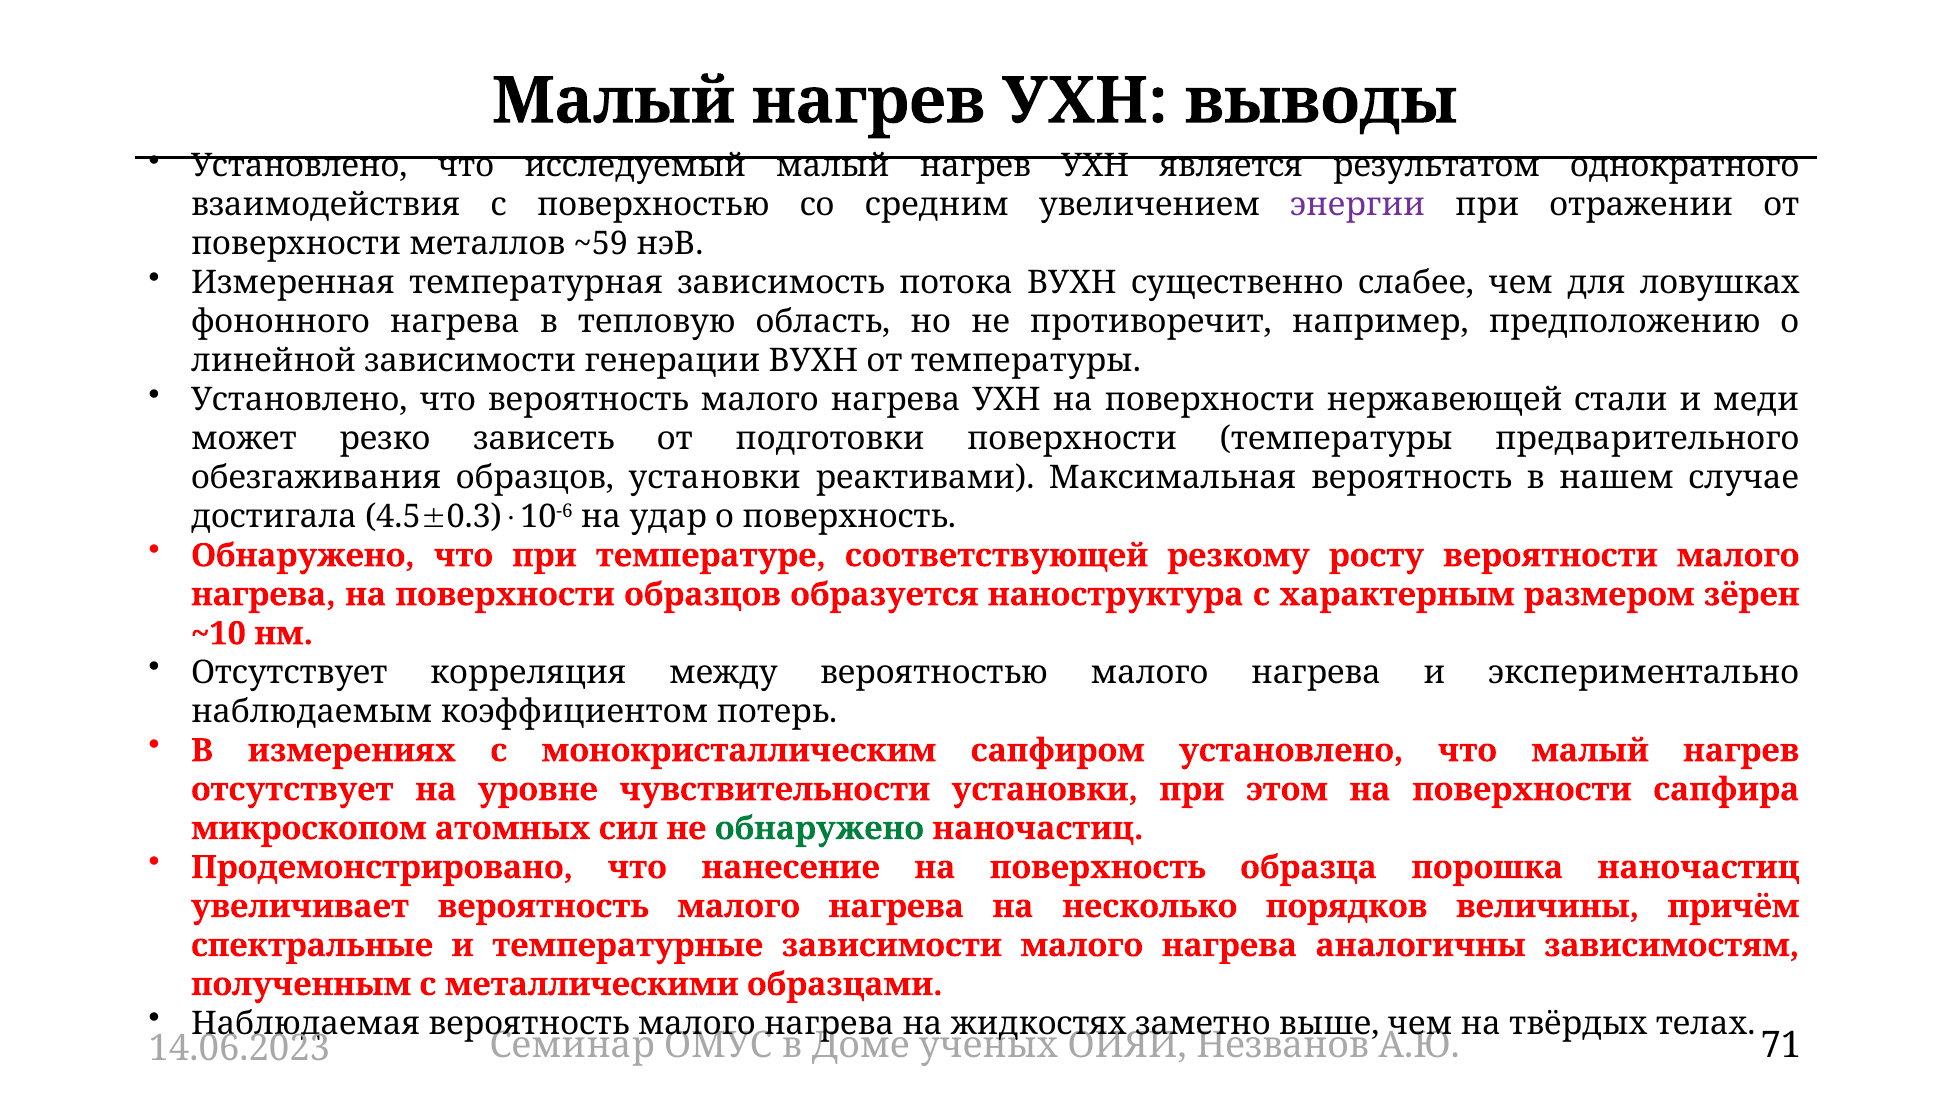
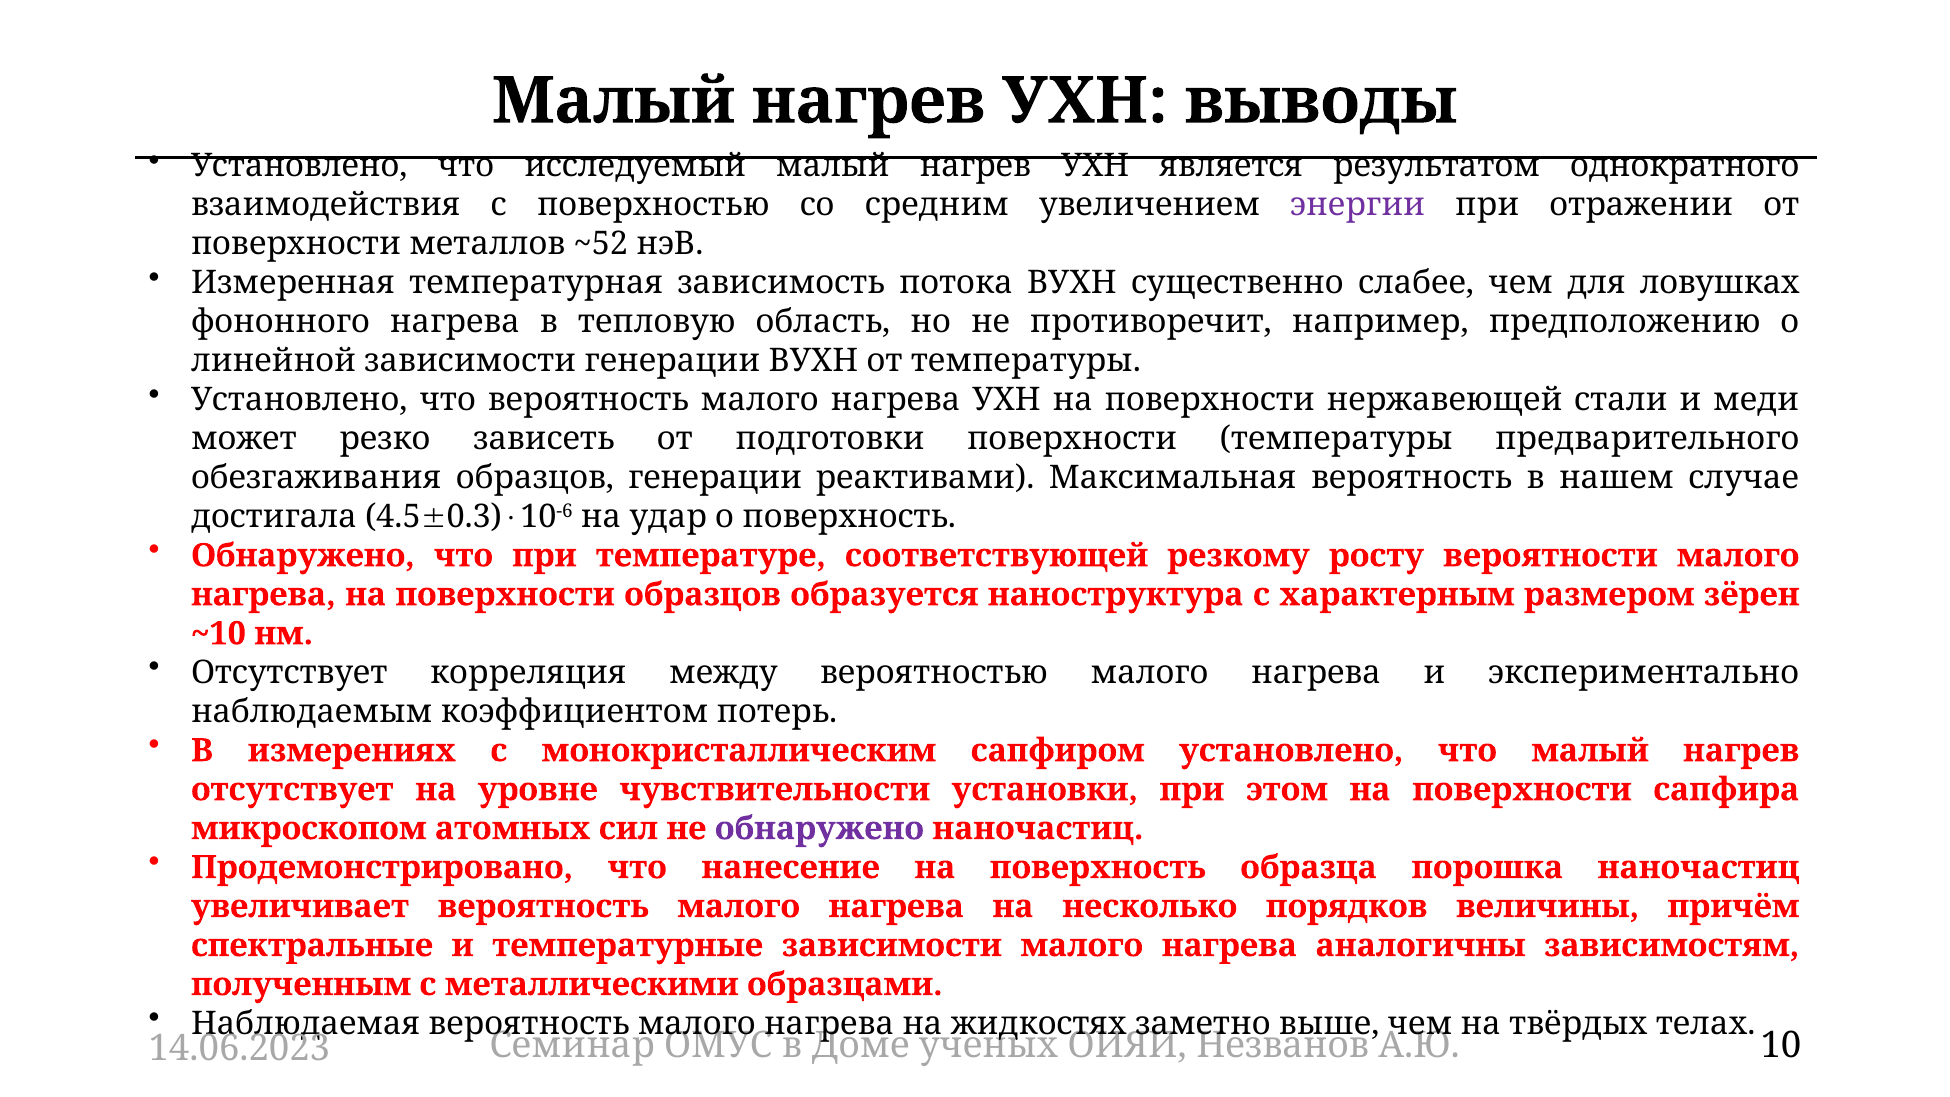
~59: ~59 -> ~52
образцов установки: установки -> генерации
обнаружено at (819, 828) colour: green -> purple
71: 71 -> 10
